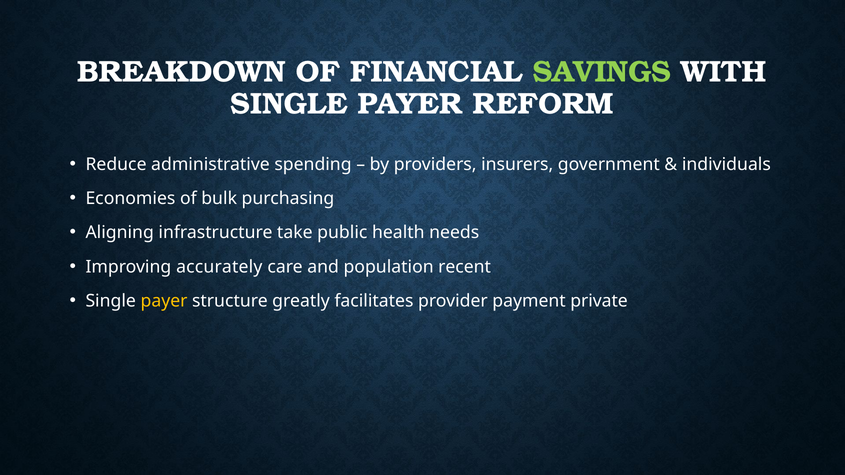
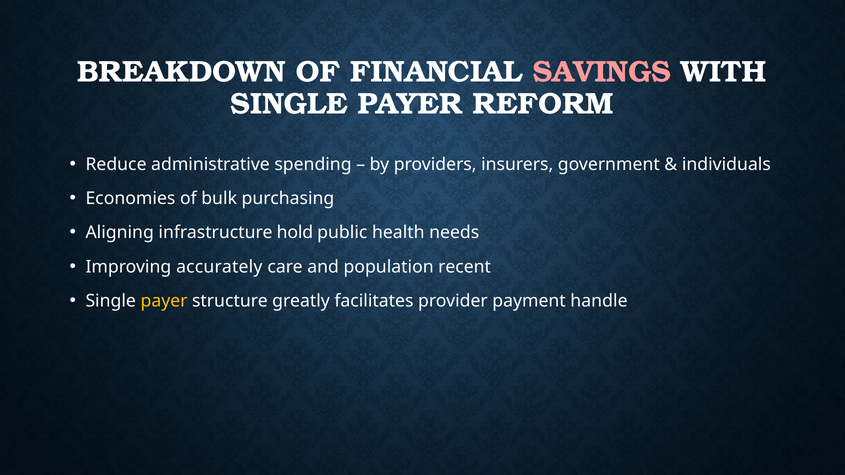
SAVINGS colour: light green -> pink
take: take -> hold
private: private -> handle
